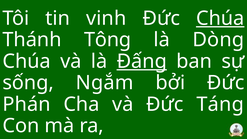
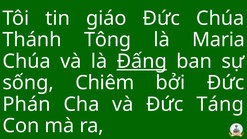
vinh: vinh -> giáo
Chúa at (220, 18) underline: present -> none
Dòng: Dòng -> Maria
Ngắm: Ngắm -> Chiêm
